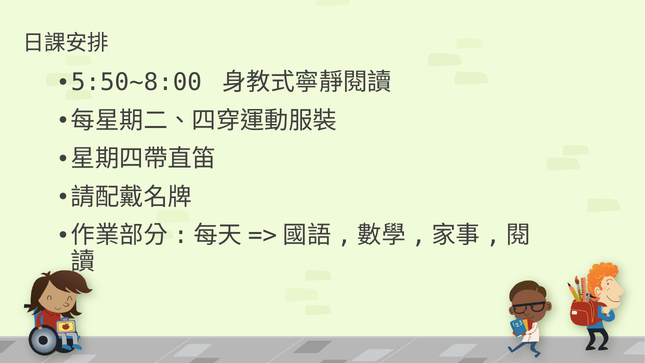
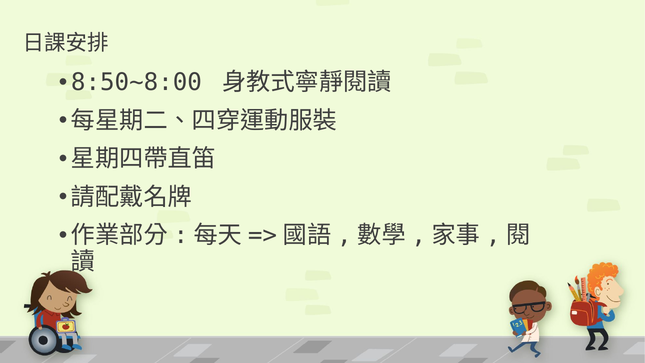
5:50~8:00: 5:50~8:00 -> 8:50~8:00
